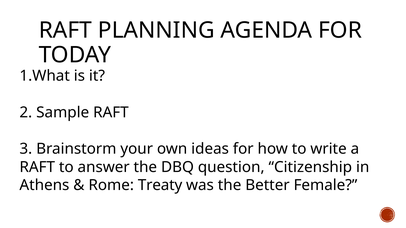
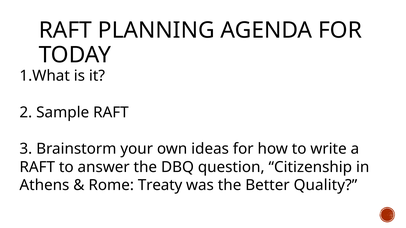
Female: Female -> Quality
